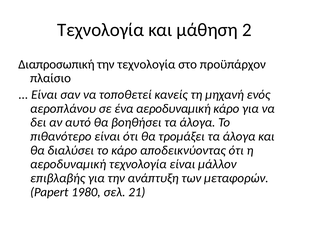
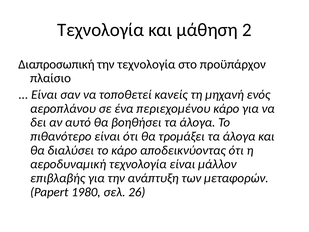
ένα αεροδυναμική: αεροδυναμική -> περιεχομένου
21: 21 -> 26
